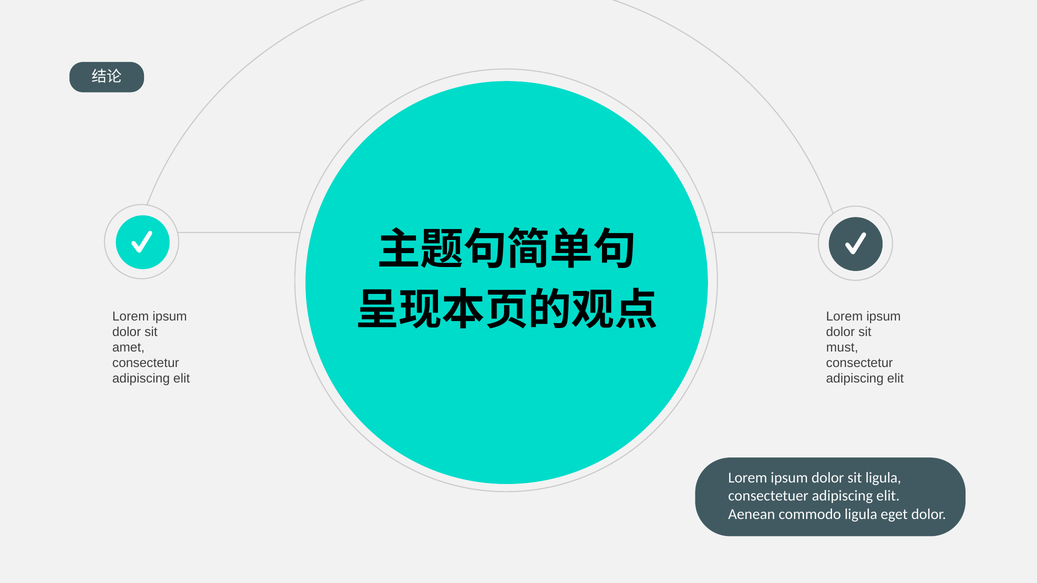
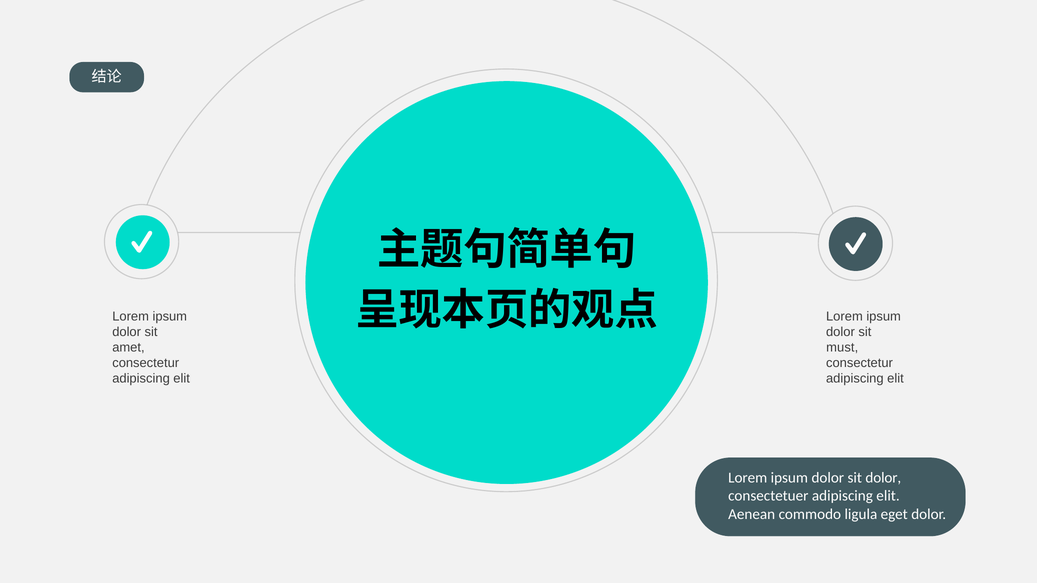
sit ligula: ligula -> dolor
